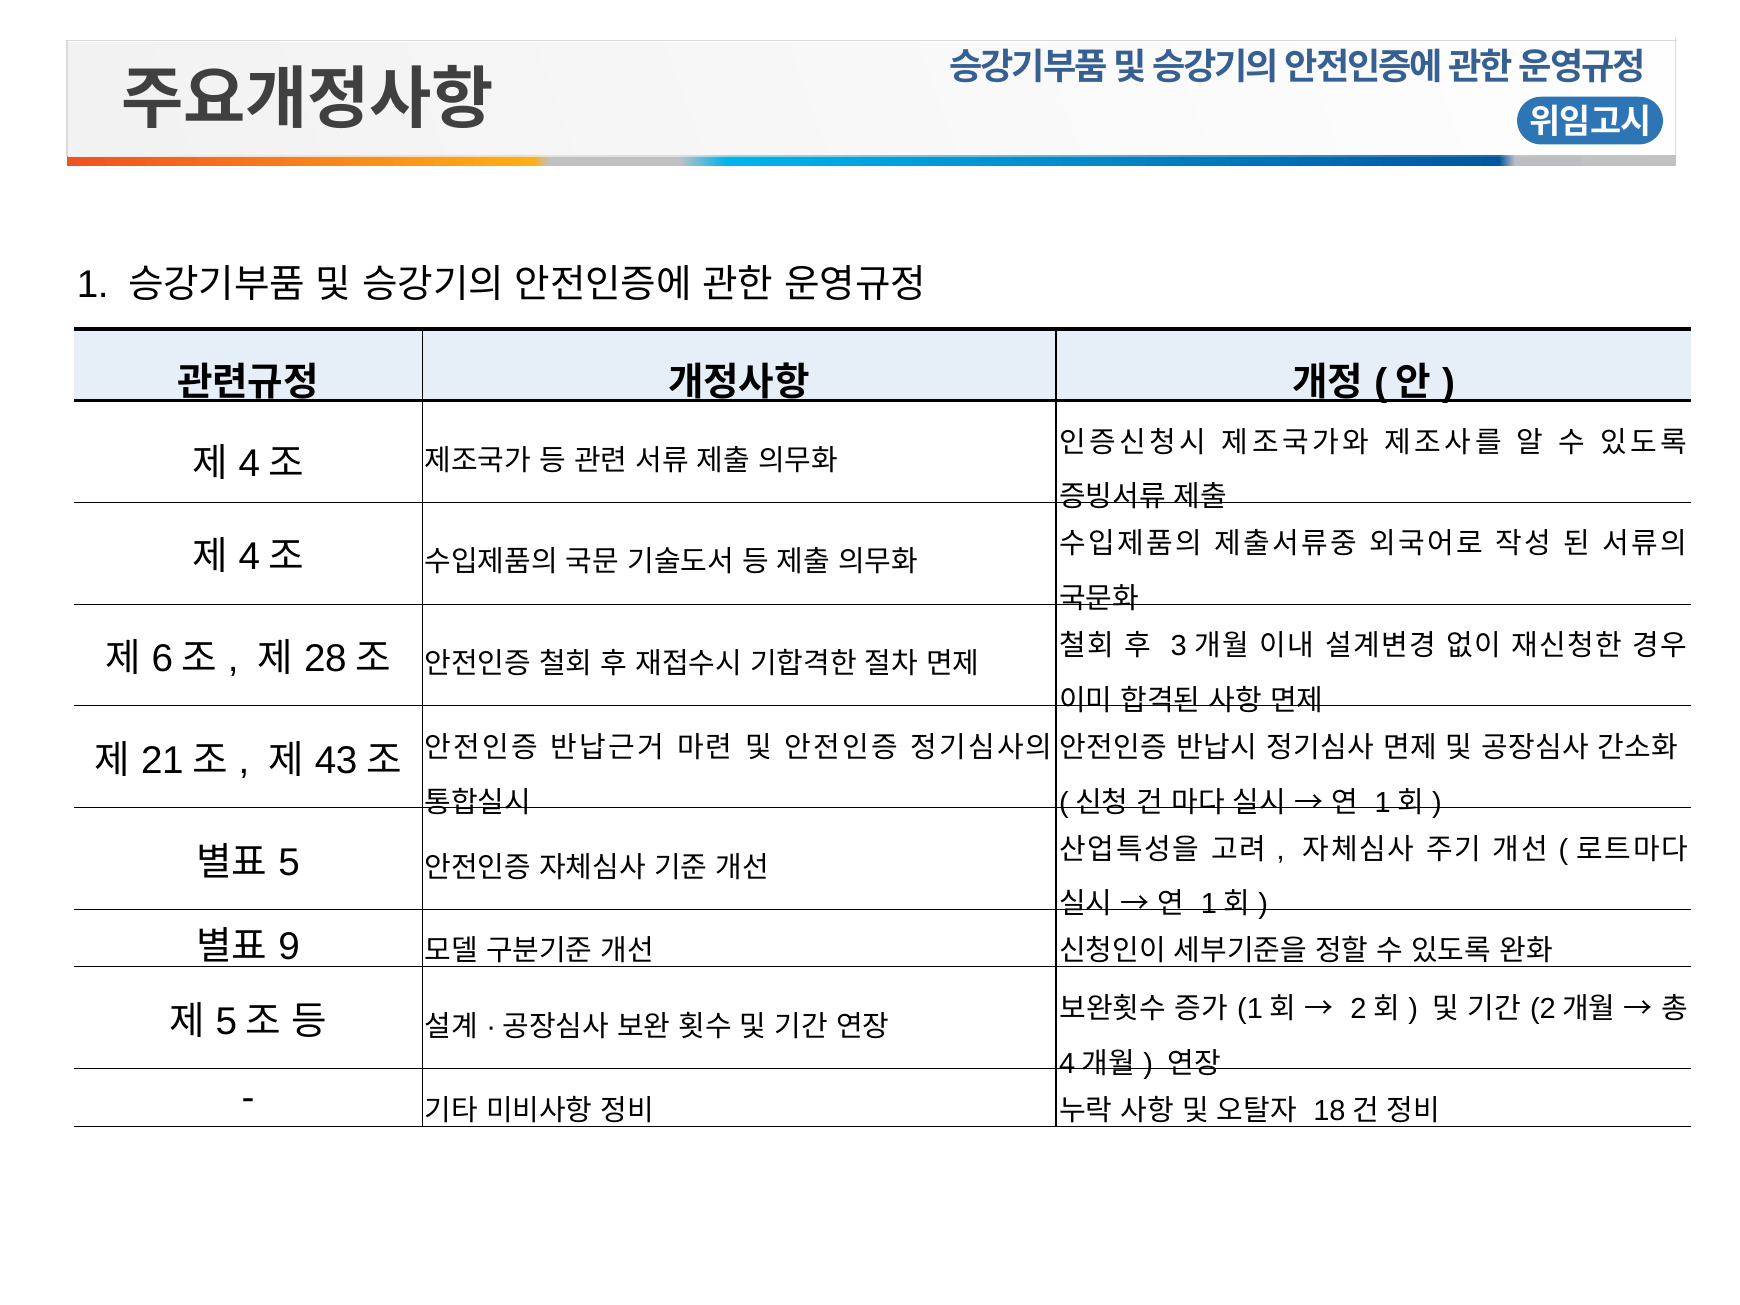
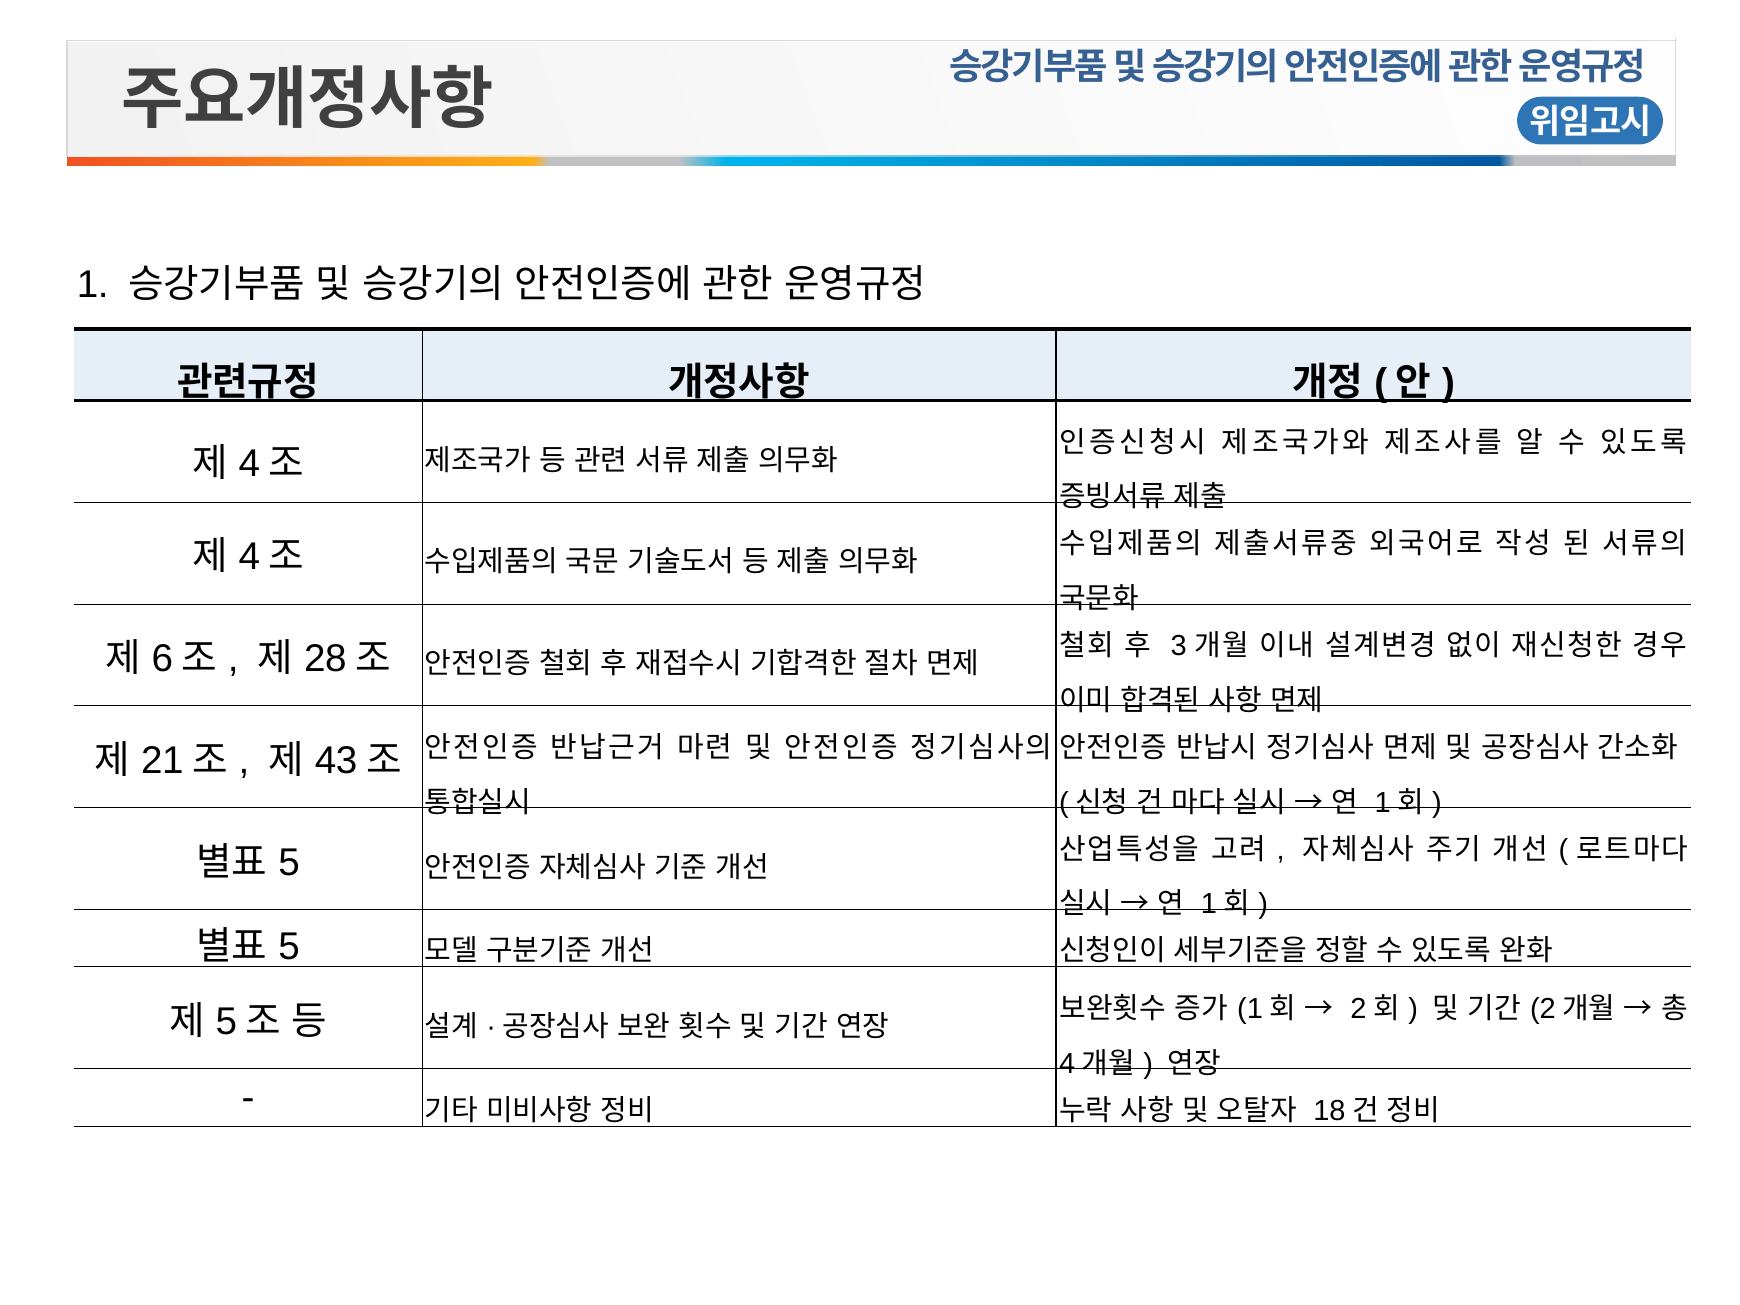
9 at (289, 947): 9 -> 5
